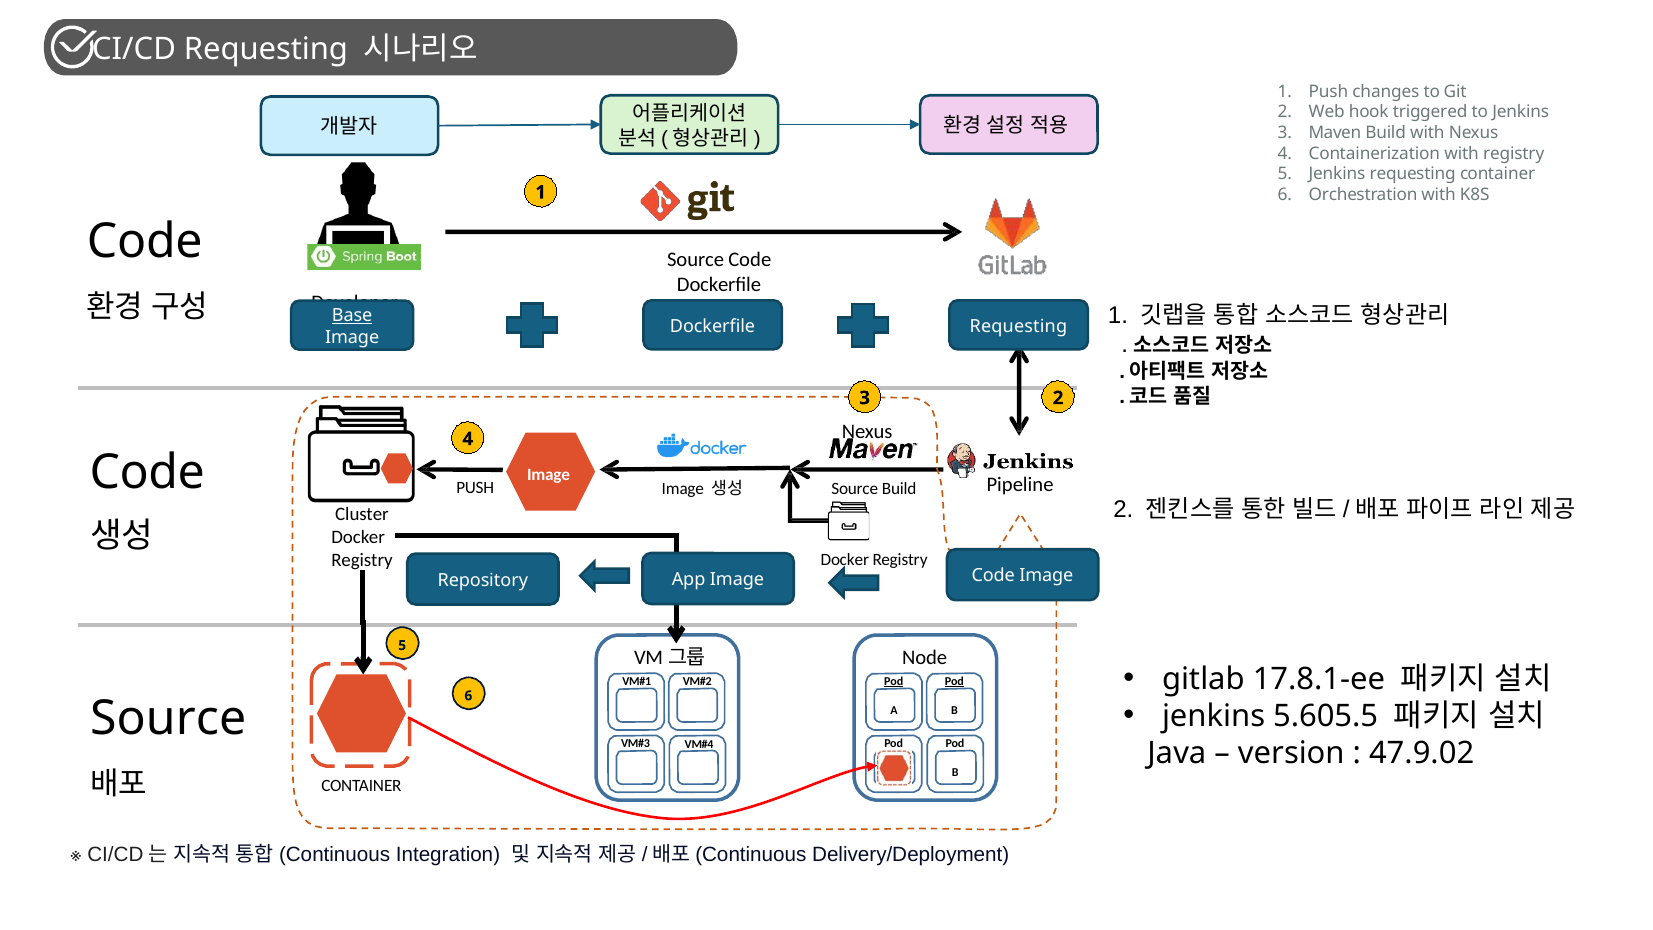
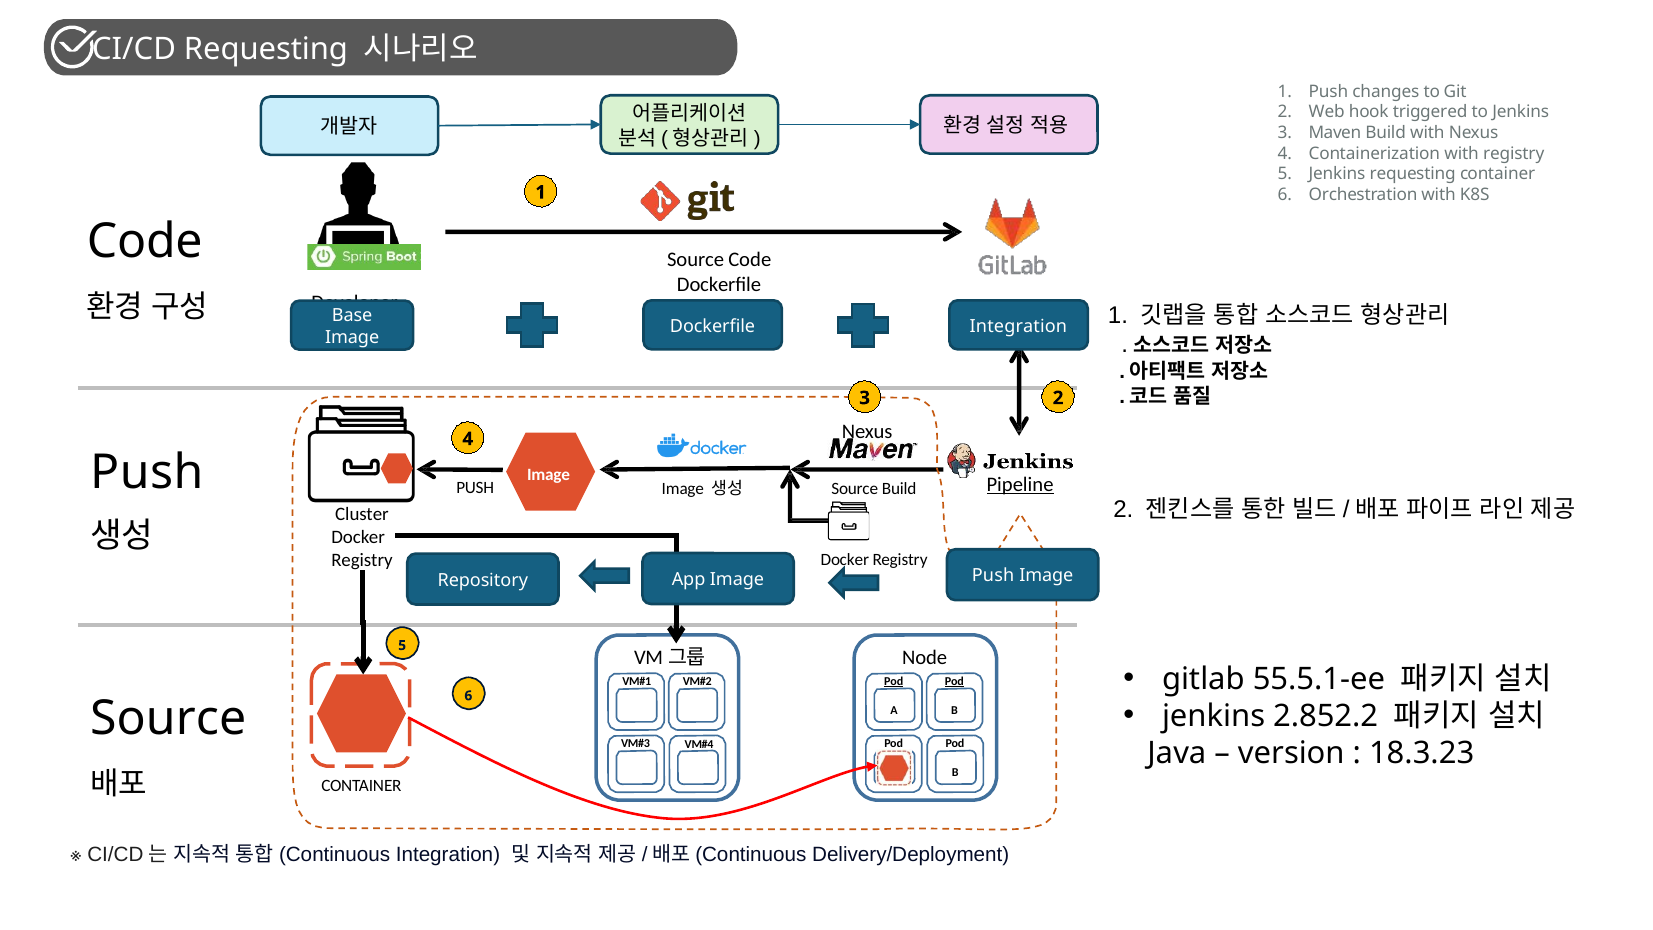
Base underline: present -> none
Requesting at (1018, 326): Requesting -> Integration
Code at (147, 472): Code -> Push
Pipeline underline: none -> present
App Image Code: Code -> Push
17.8.1-ee: 17.8.1-ee -> 55.5.1-ee
5.605.5: 5.605.5 -> 2.852.2
47.9.02: 47.9.02 -> 18.3.23
